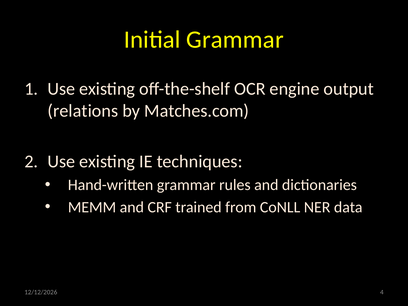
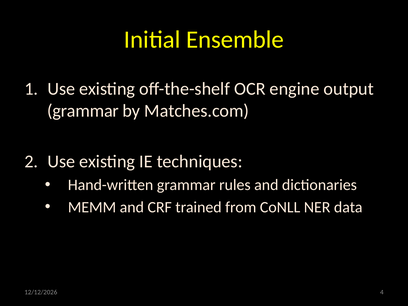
Initial Grammar: Grammar -> Ensemble
relations at (83, 111): relations -> grammar
